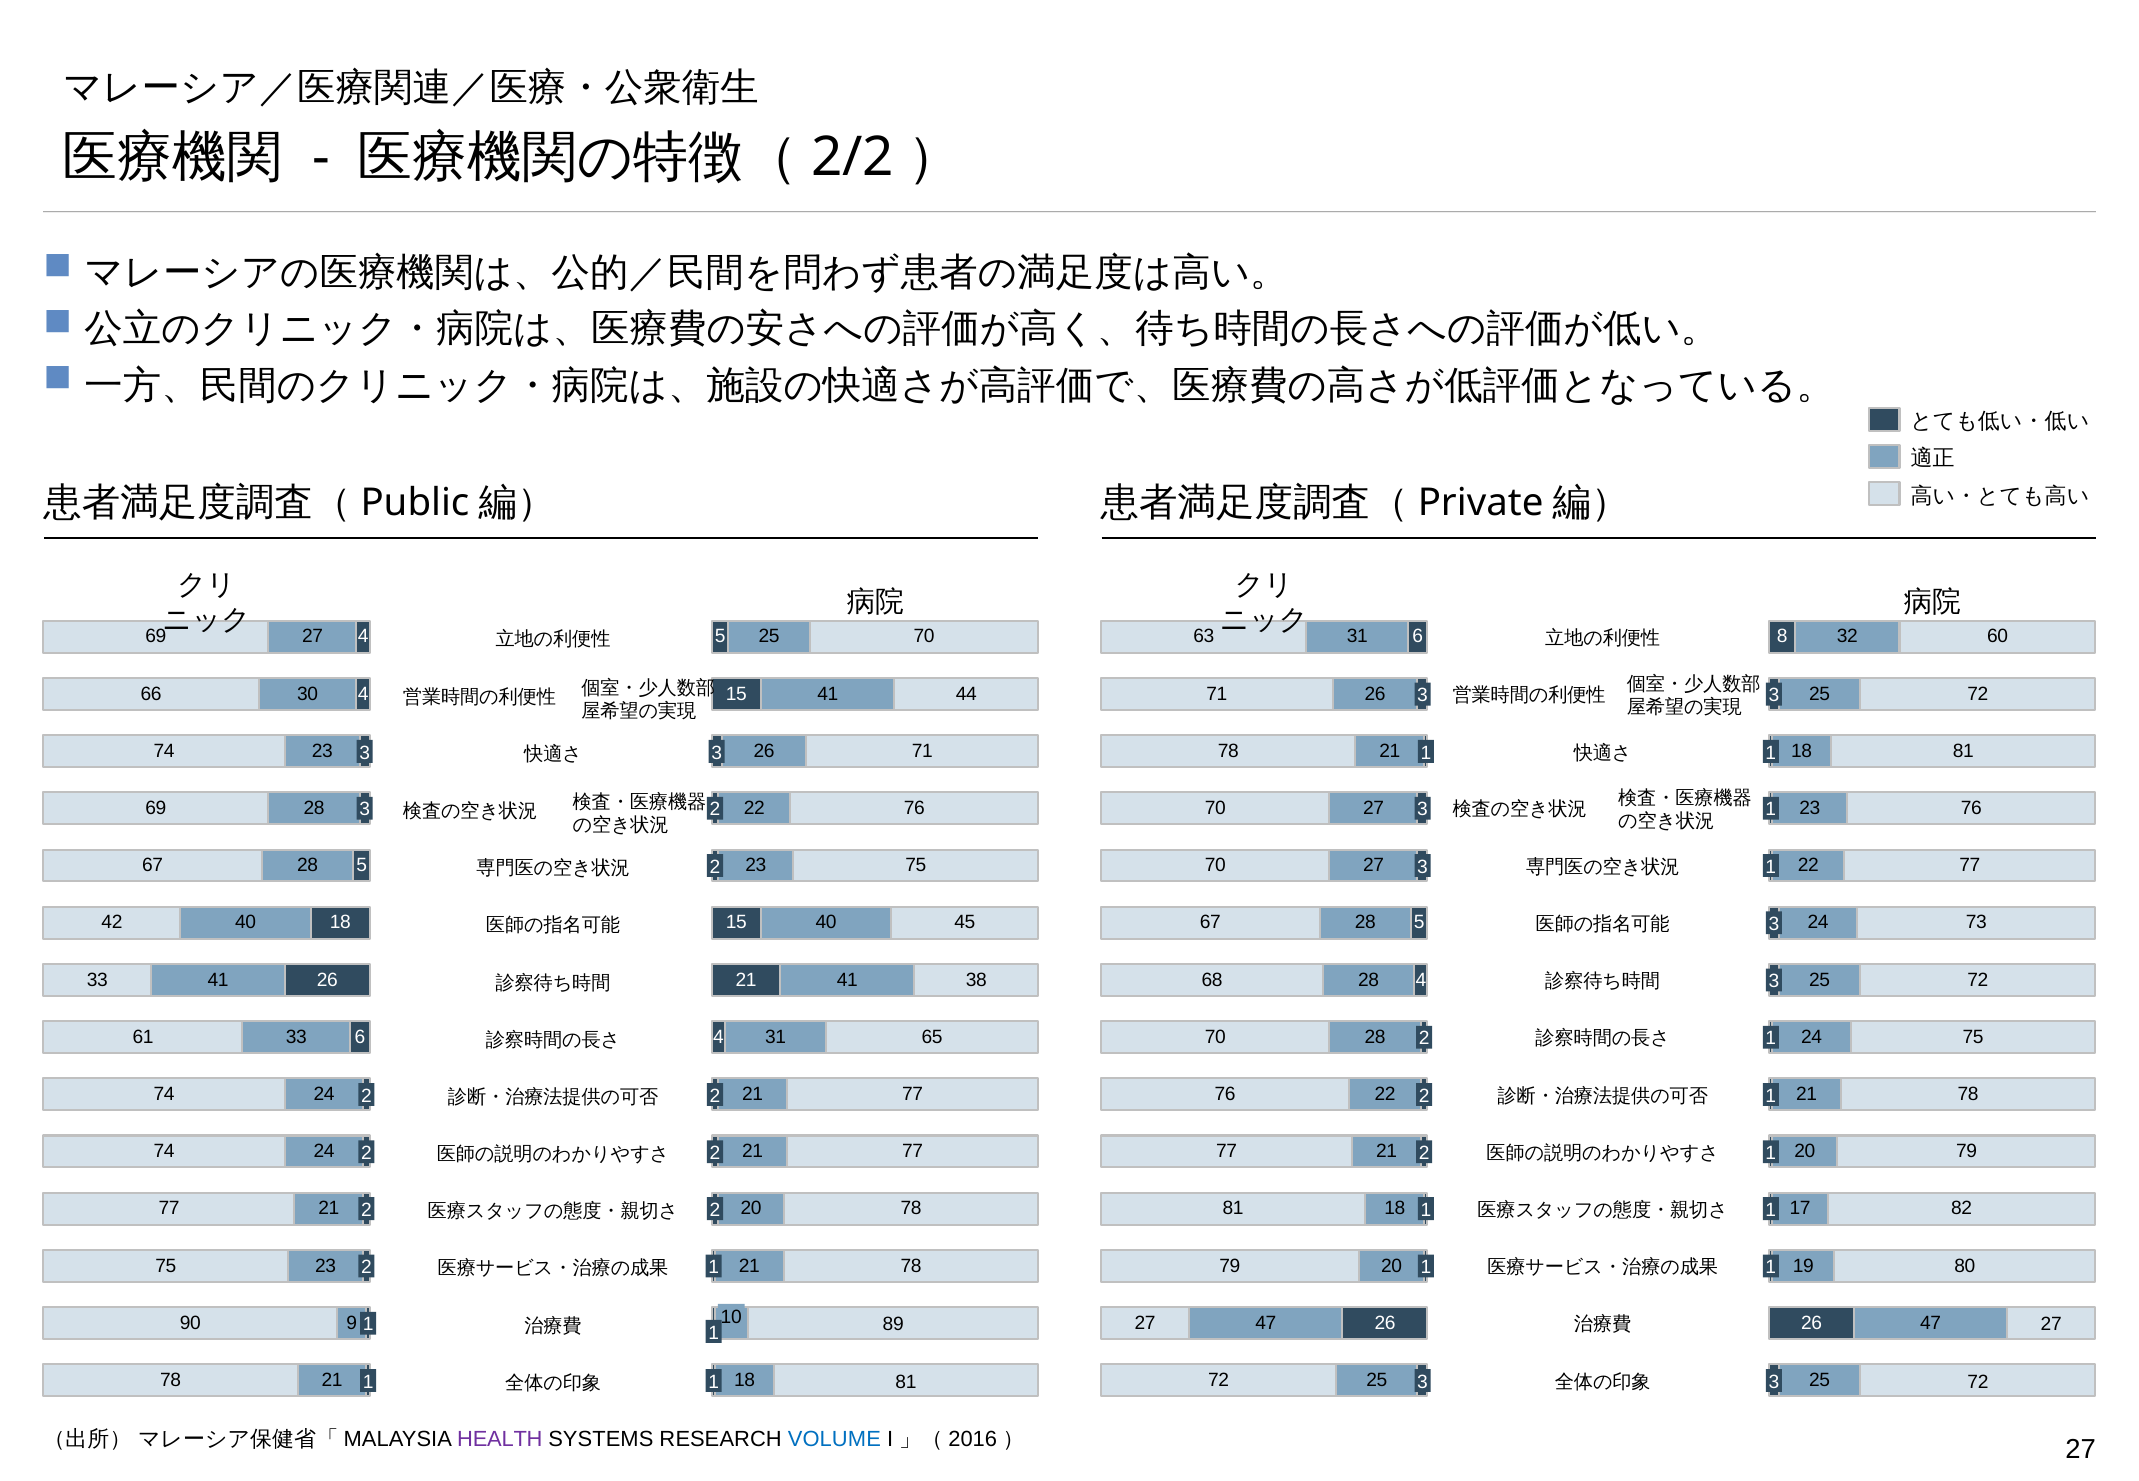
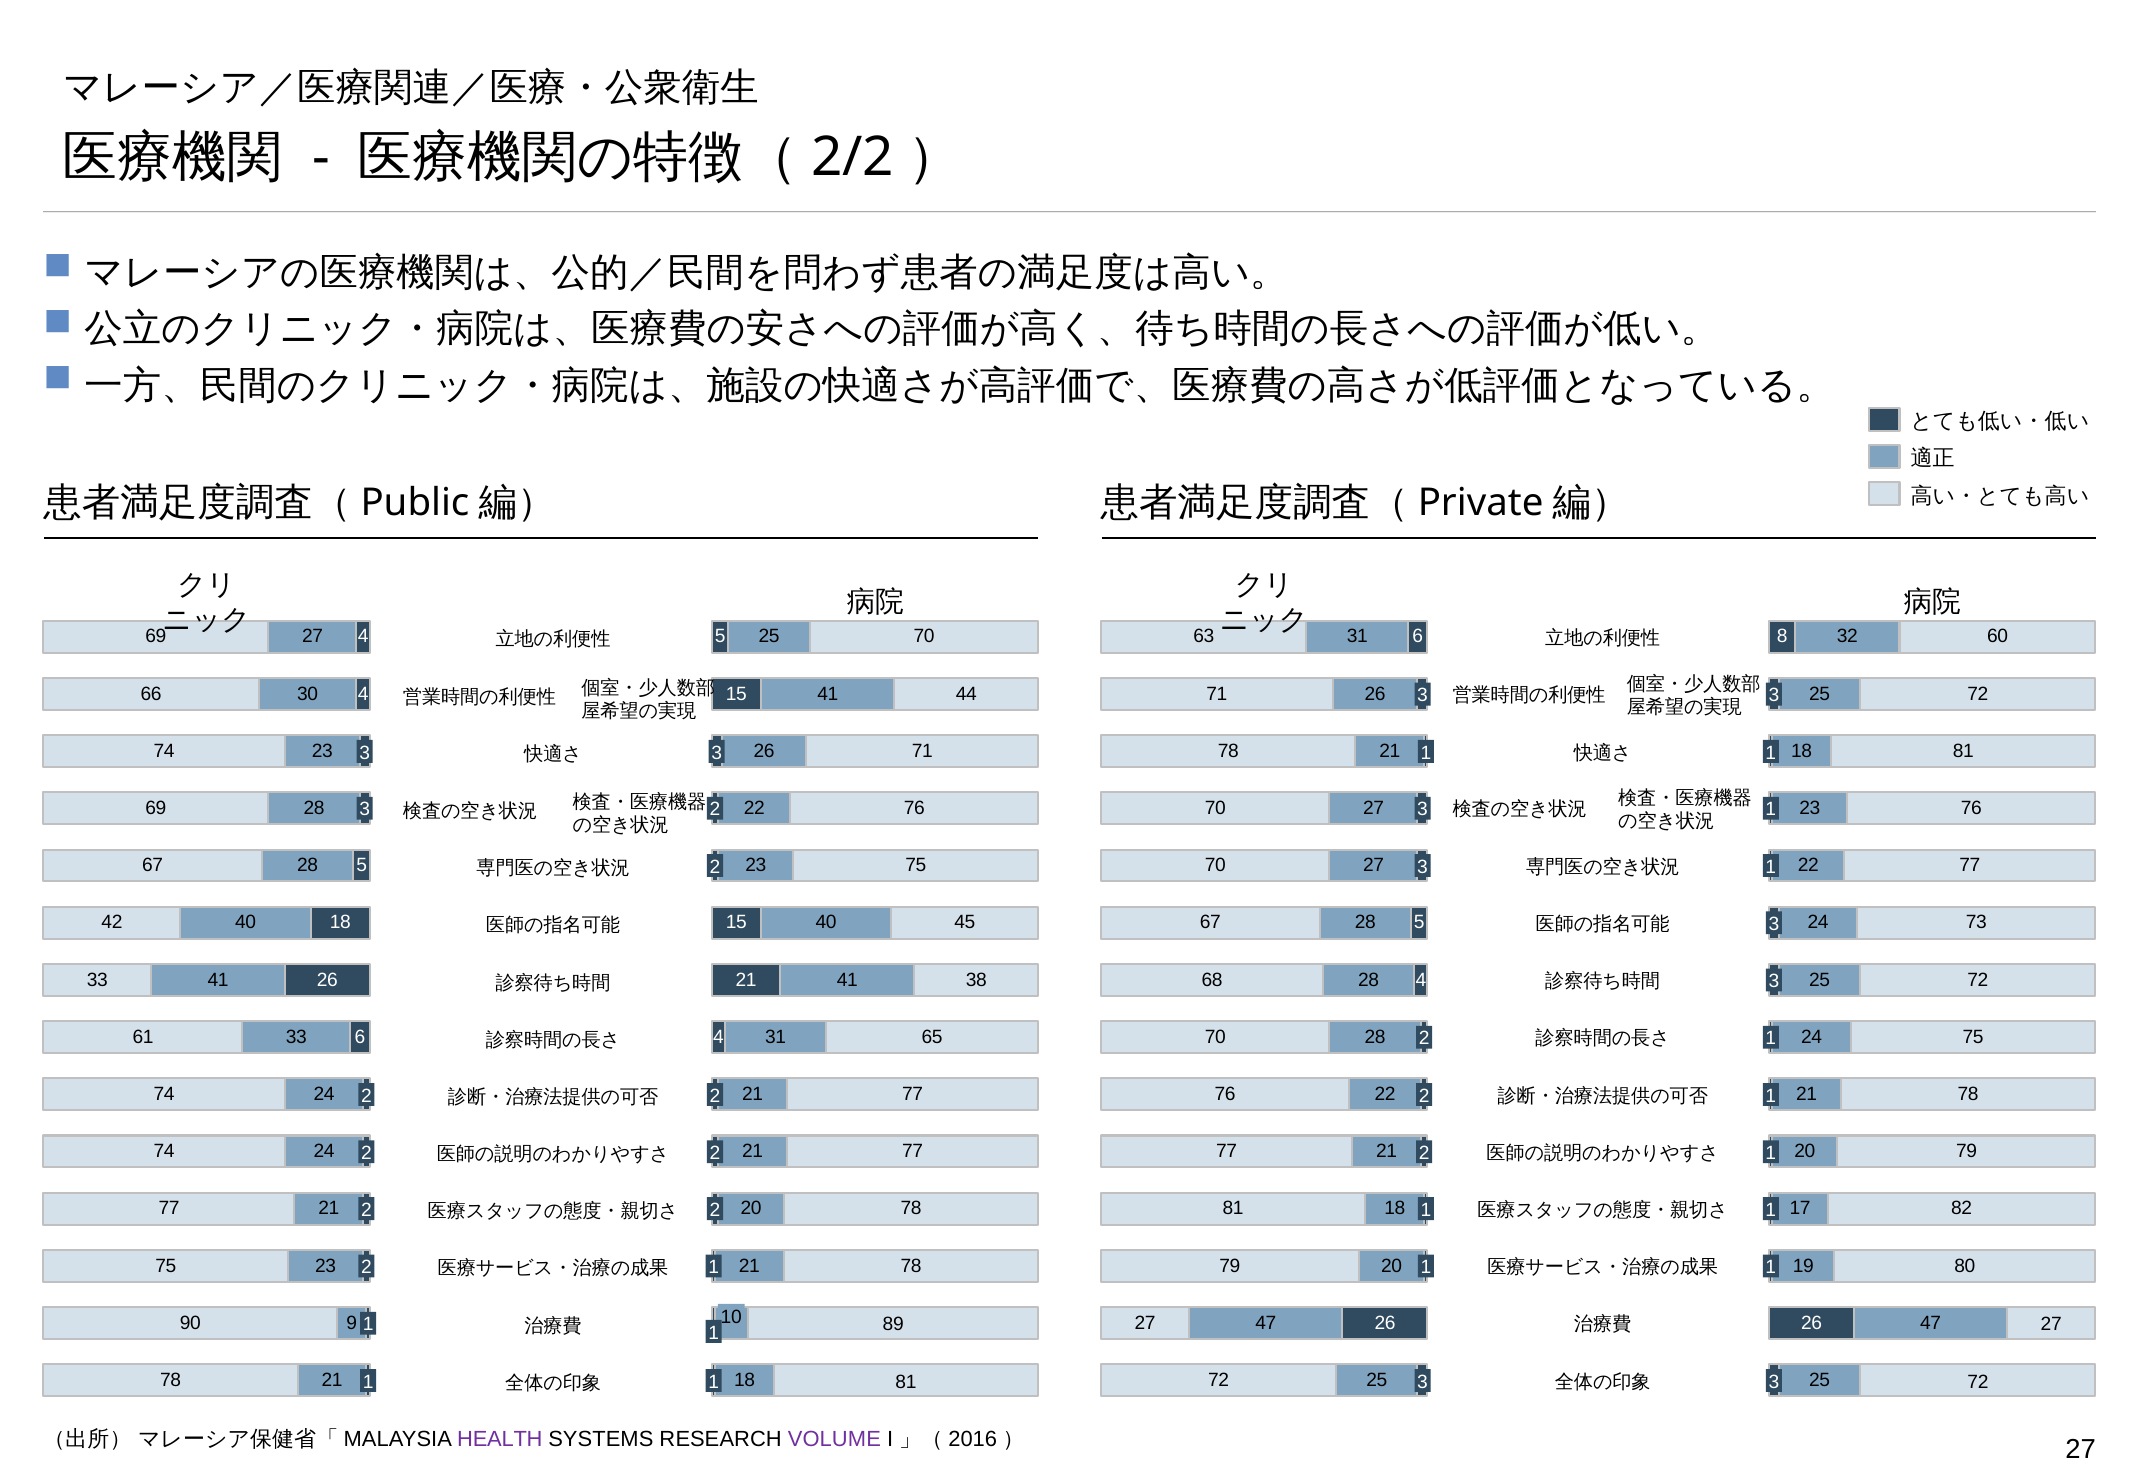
VOLUME colour: blue -> purple
